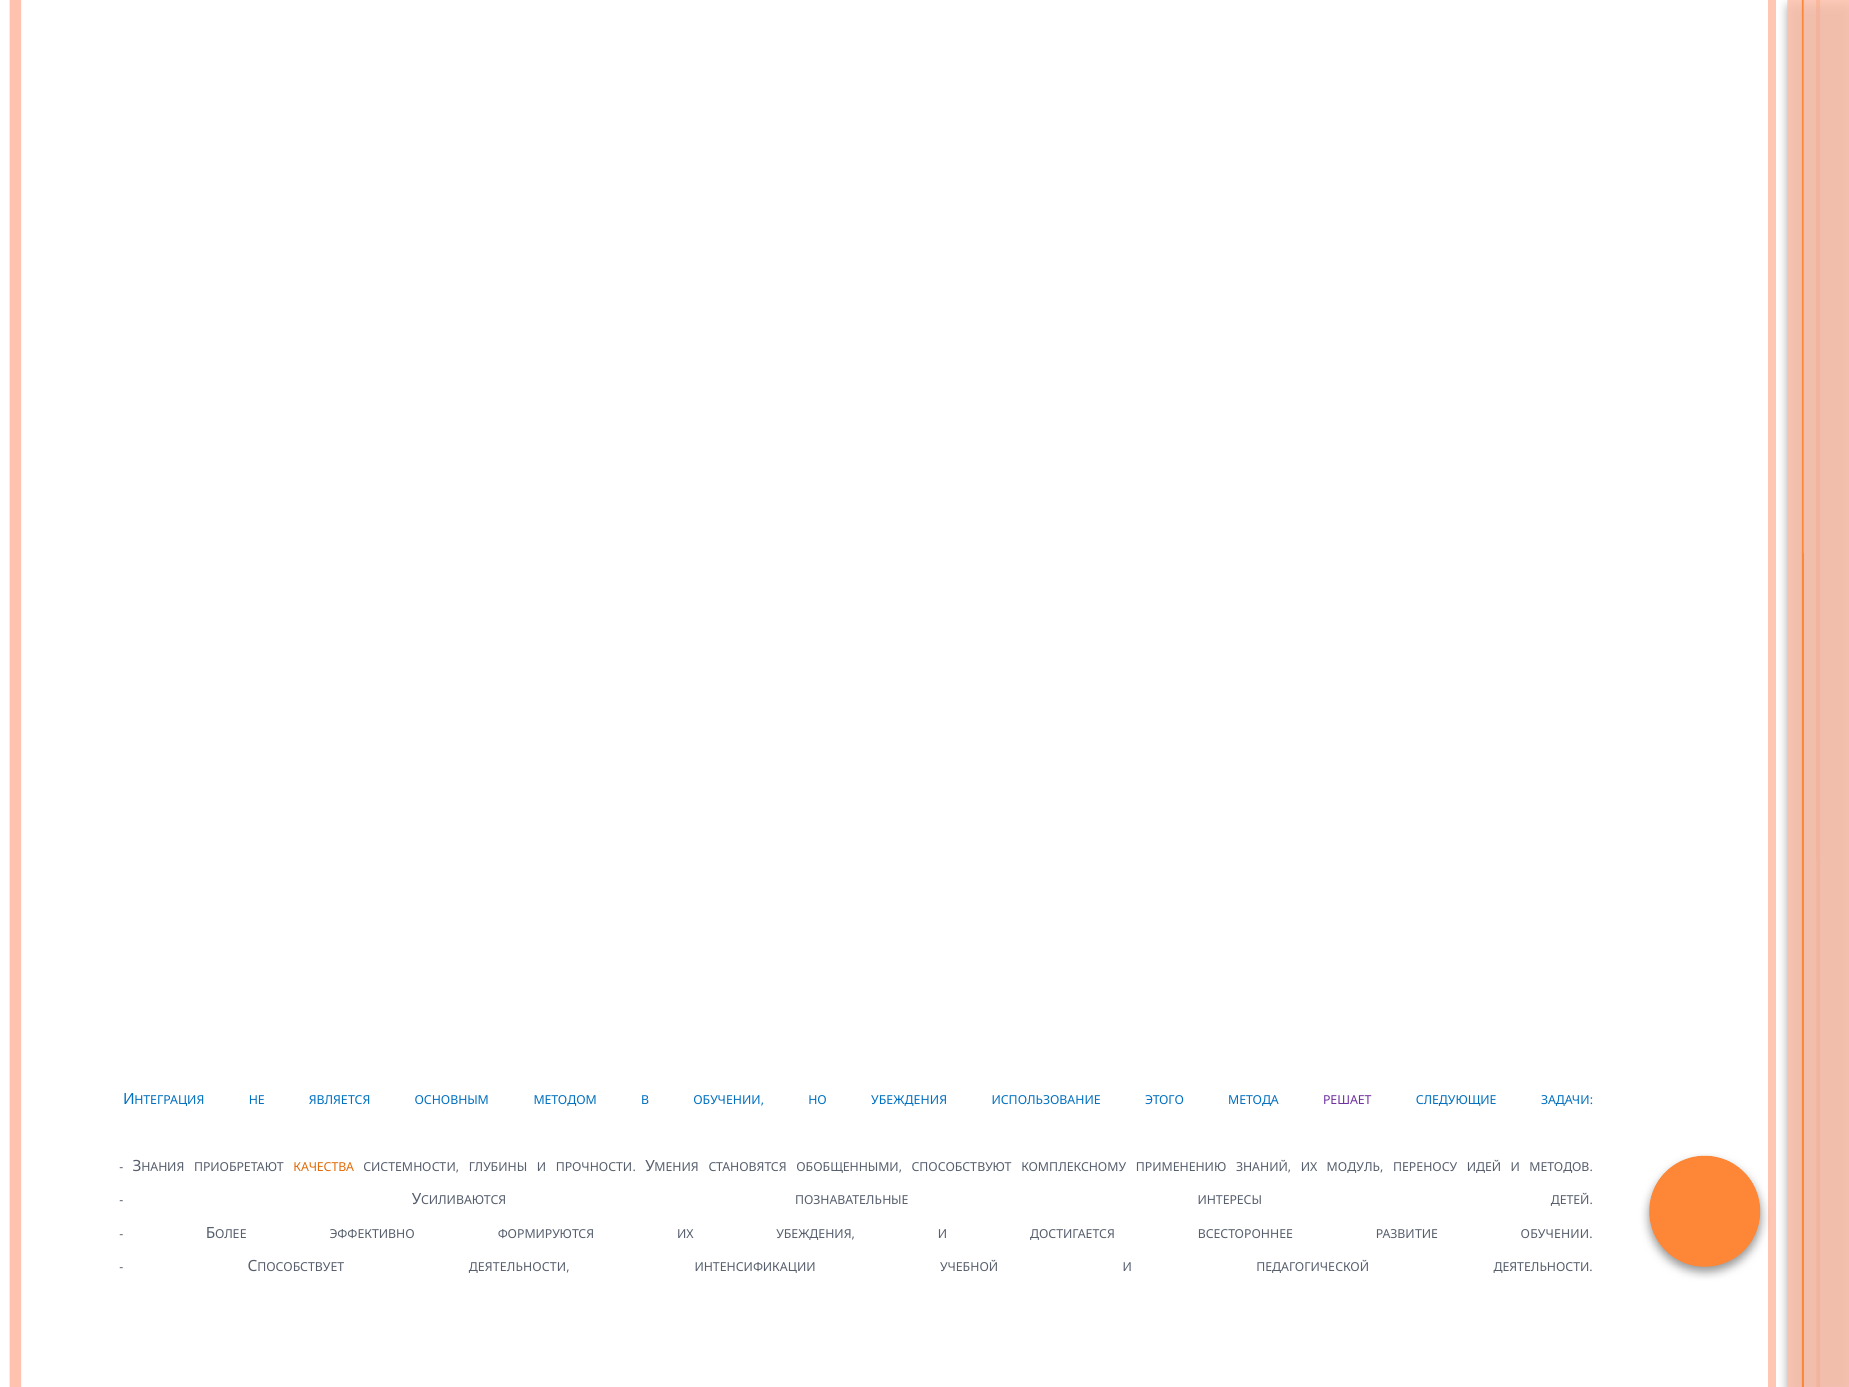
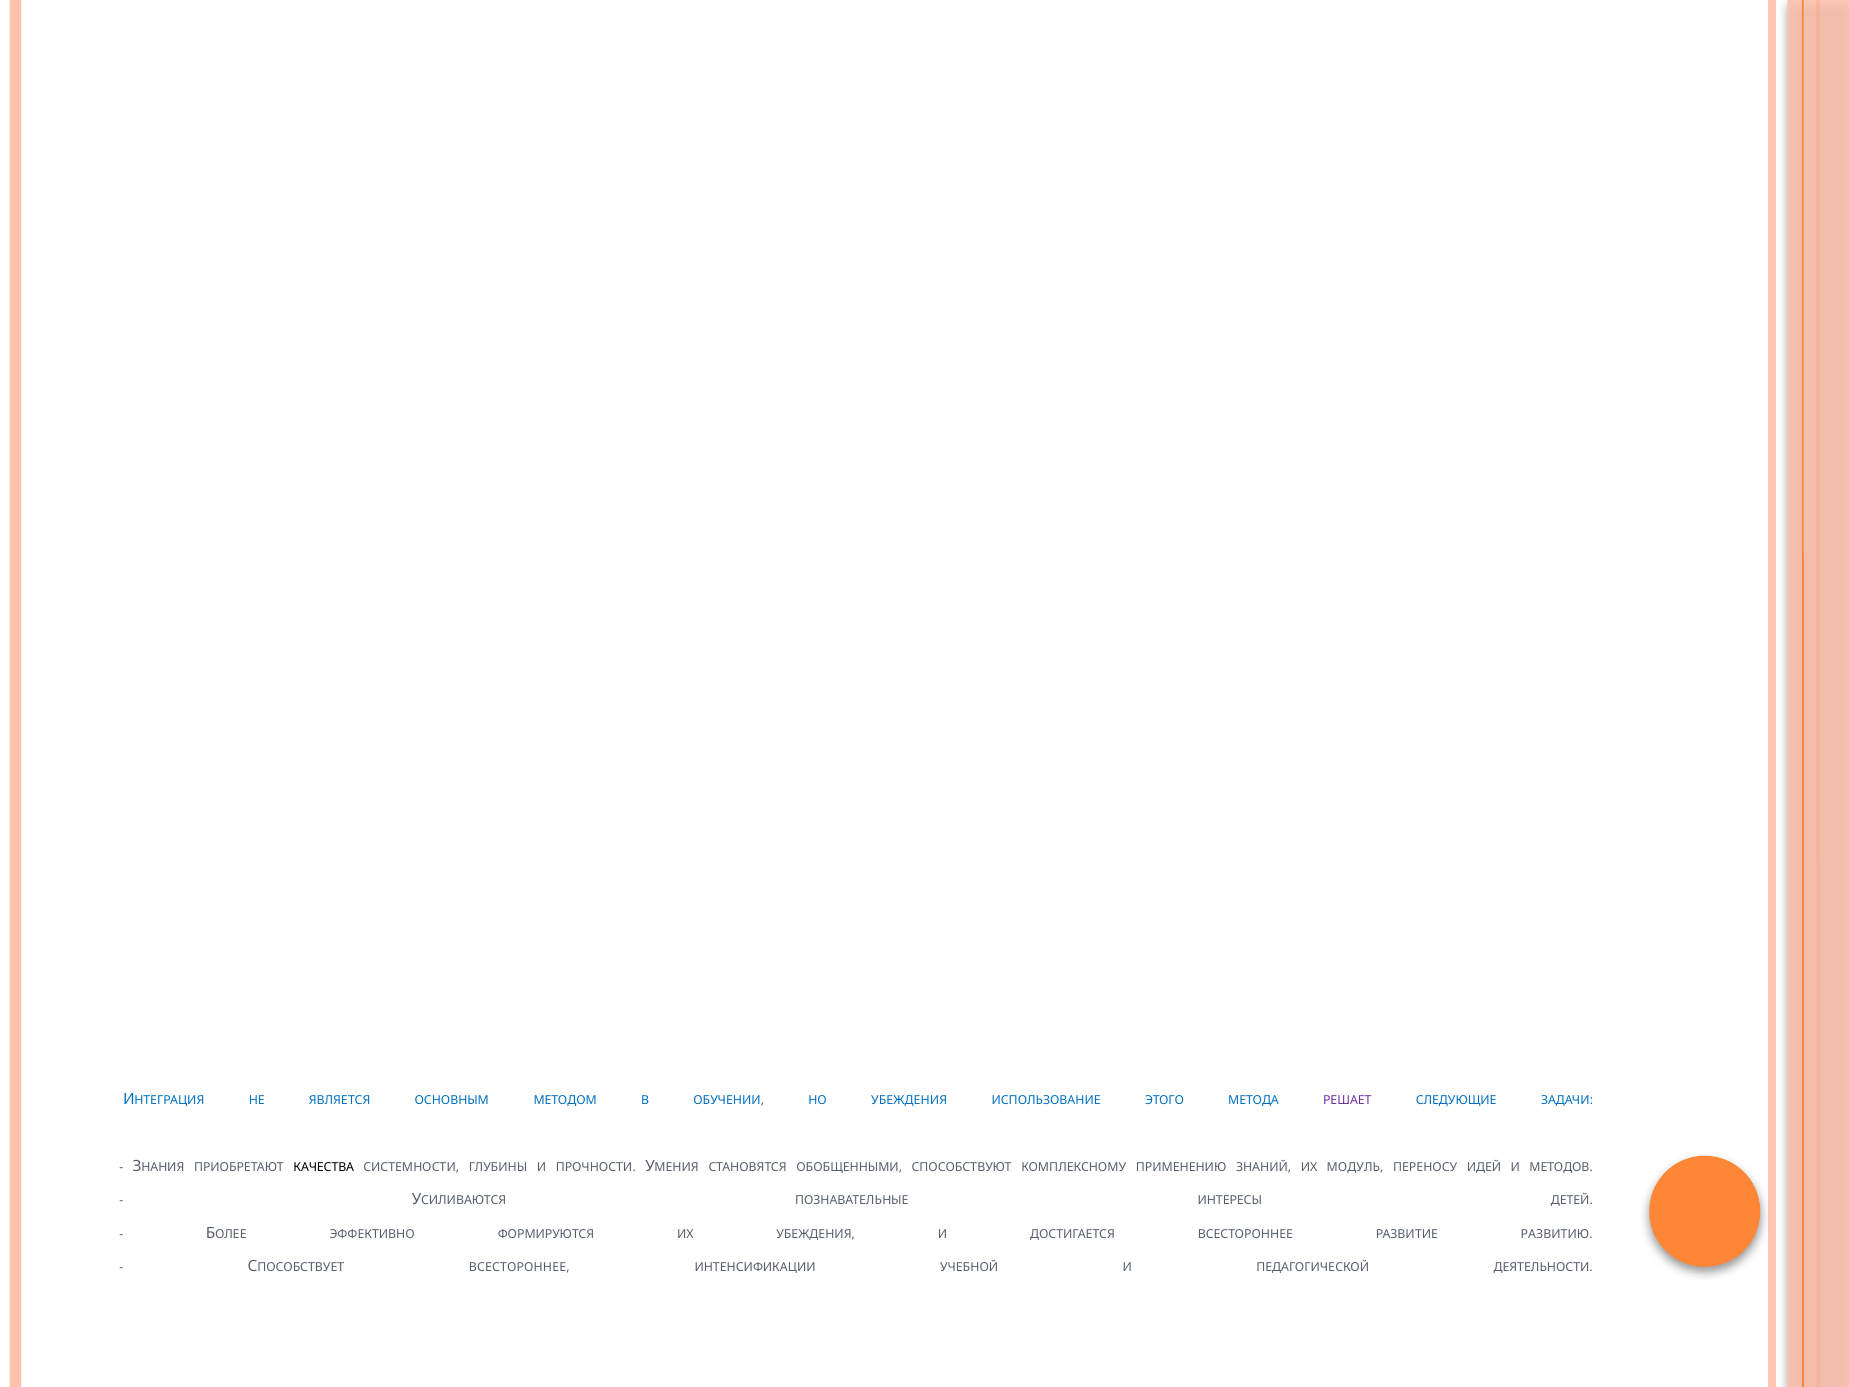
КАЧЕСТВА colour: orange -> black
РАЗВИТИЕ ОБУЧЕНИИ: ОБУЧЕНИИ -> РАЗВИТИЮ
СПОСОБСТВУЕТ ДЕЯТЕЛЬНОСТИ: ДЕЯТЕЛЬНОСТИ -> ВСЕСТОРОННЕЕ
